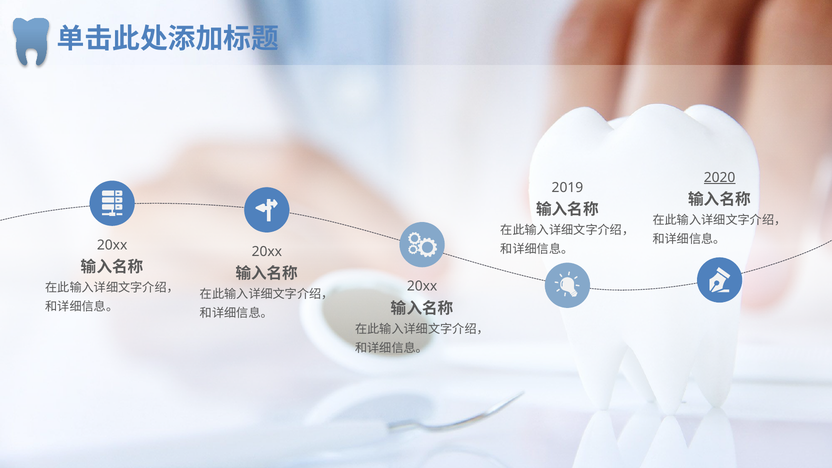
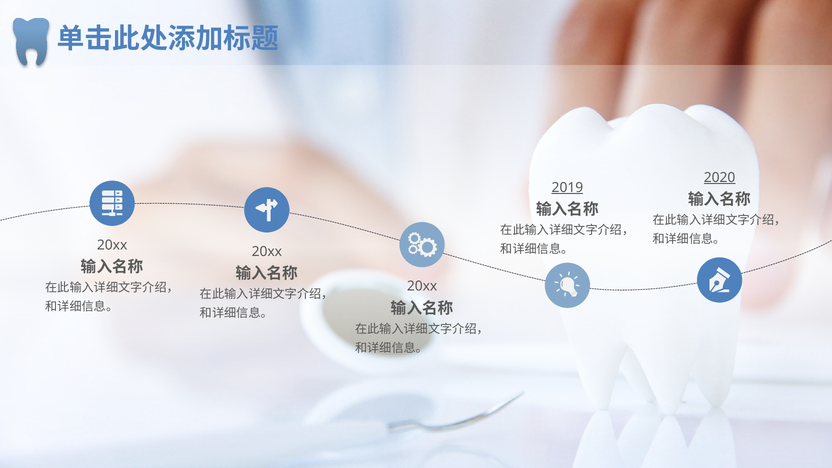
2019 underline: none -> present
